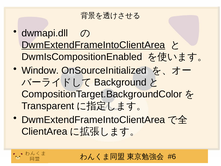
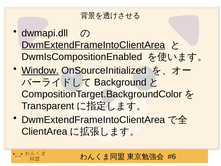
Window underline: none -> present
